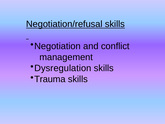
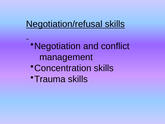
Dysregulation: Dysregulation -> Concentration
